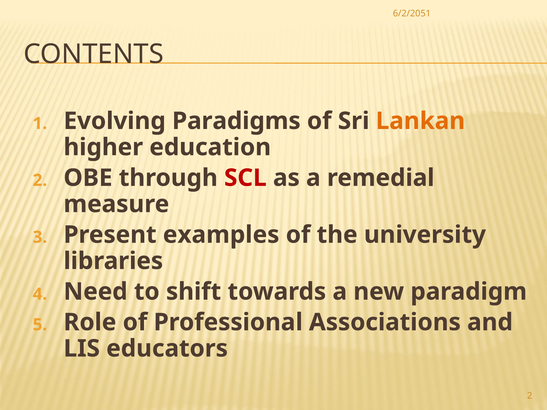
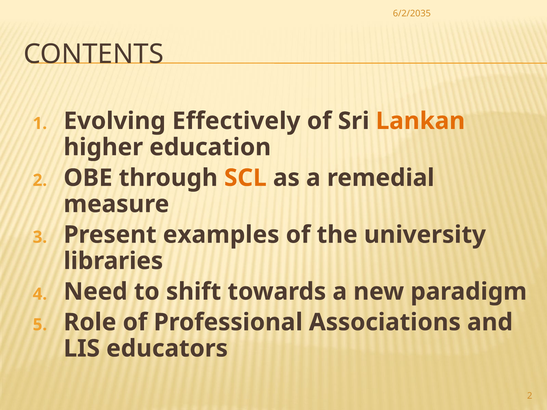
6/2/2051: 6/2/2051 -> 6/2/2035
Paradigms: Paradigms -> Effectively
SCL colour: red -> orange
